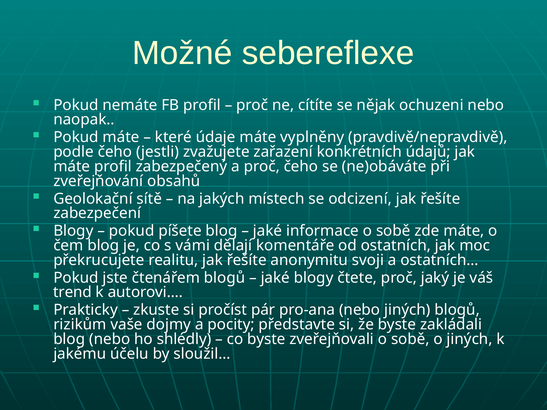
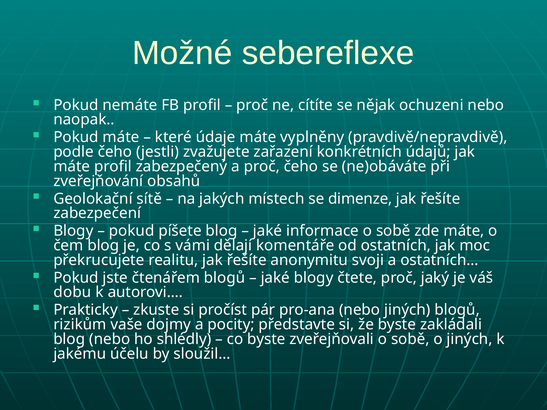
odcizení: odcizení -> dimenze
trend: trend -> dobu
